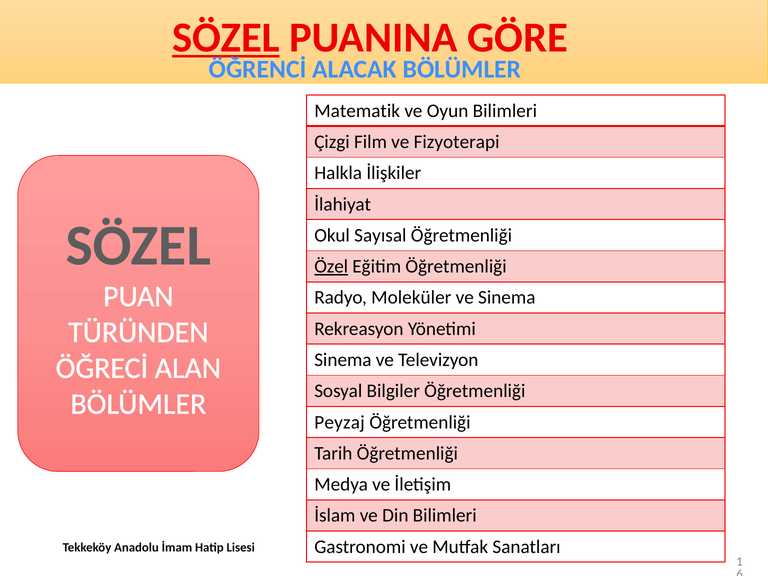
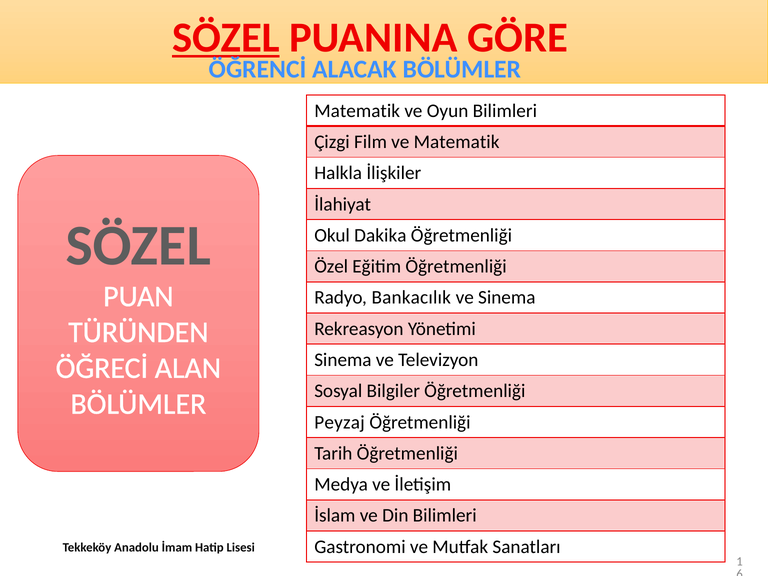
ve Fizyoterapi: Fizyoterapi -> Matematik
Sayısal: Sayısal -> Dakika
Özel underline: present -> none
Moleküler: Moleküler -> Bankacılık
